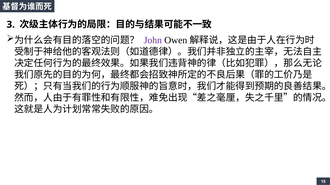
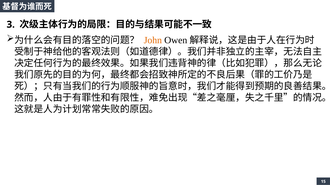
John colour: purple -> orange
